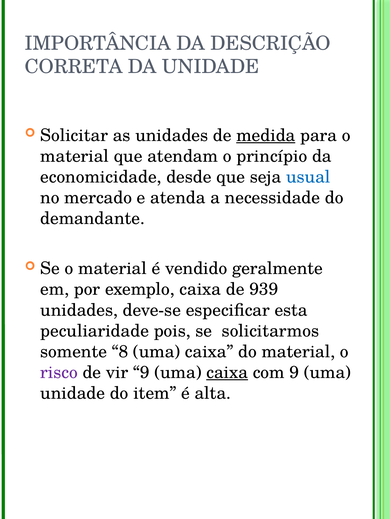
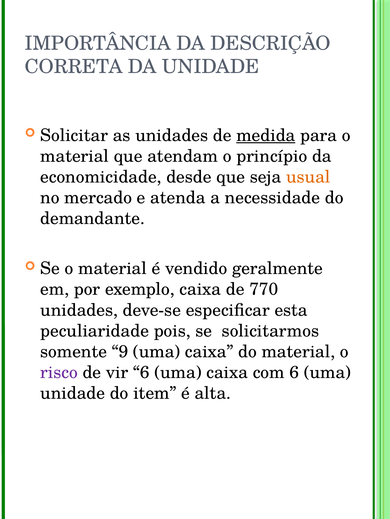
usual colour: blue -> orange
939: 939 -> 770
8: 8 -> 9
vir 9: 9 -> 6
caixa at (227, 373) underline: present -> none
com 9: 9 -> 6
